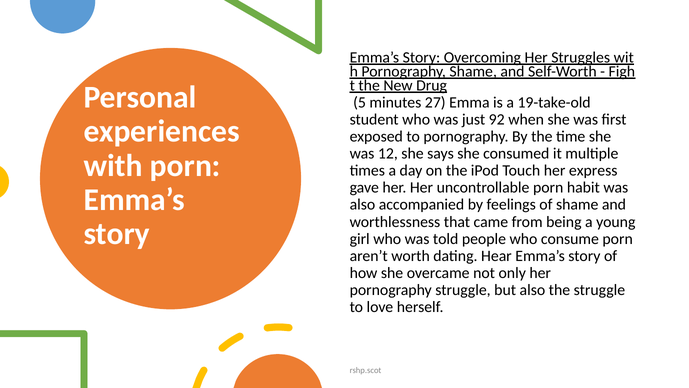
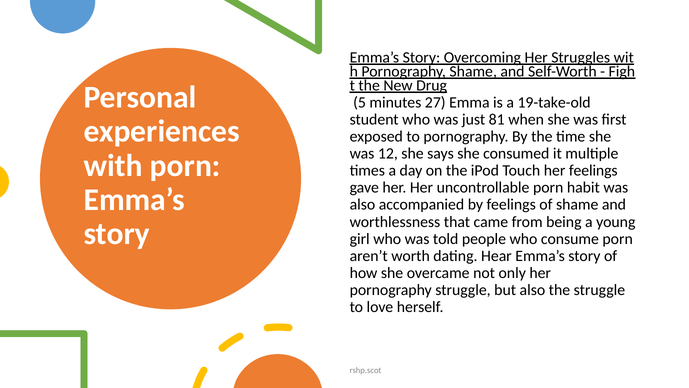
92: 92 -> 81
her express: express -> feelings
